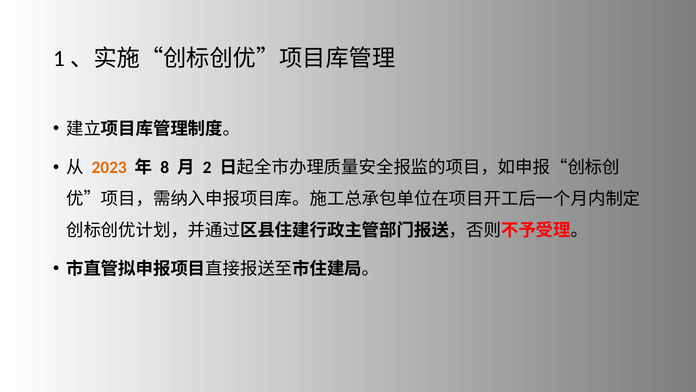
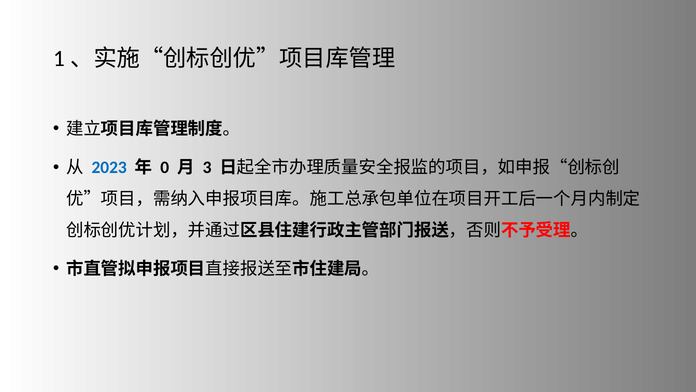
2023 colour: orange -> blue
8: 8 -> 0
2: 2 -> 3
